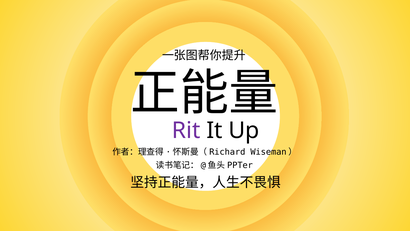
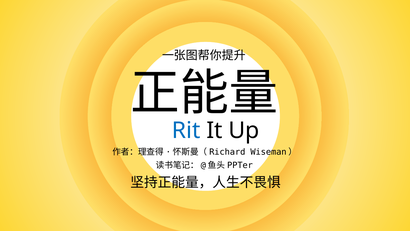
Rit colour: purple -> blue
